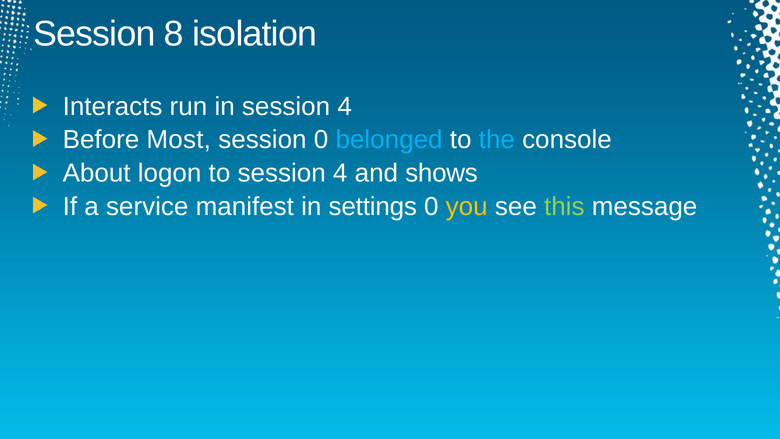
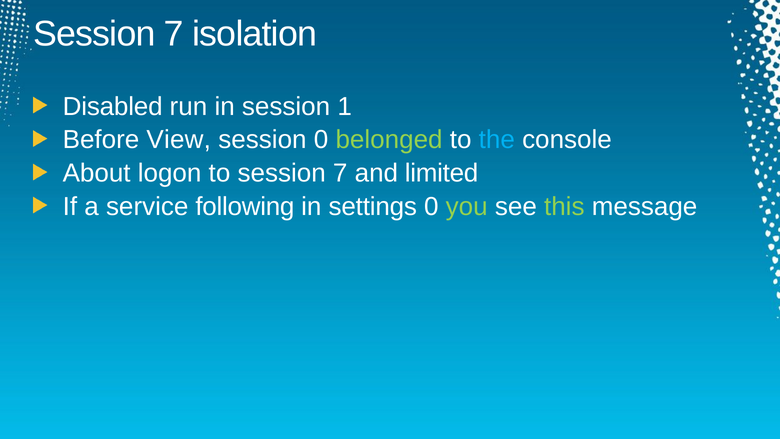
8 at (174, 34): 8 -> 7
Interacts: Interacts -> Disabled
in session 4: 4 -> 1
Most: Most -> View
belonged colour: light blue -> light green
to session 4: 4 -> 7
shows: shows -> limited
manifest: manifest -> following
you colour: yellow -> light green
